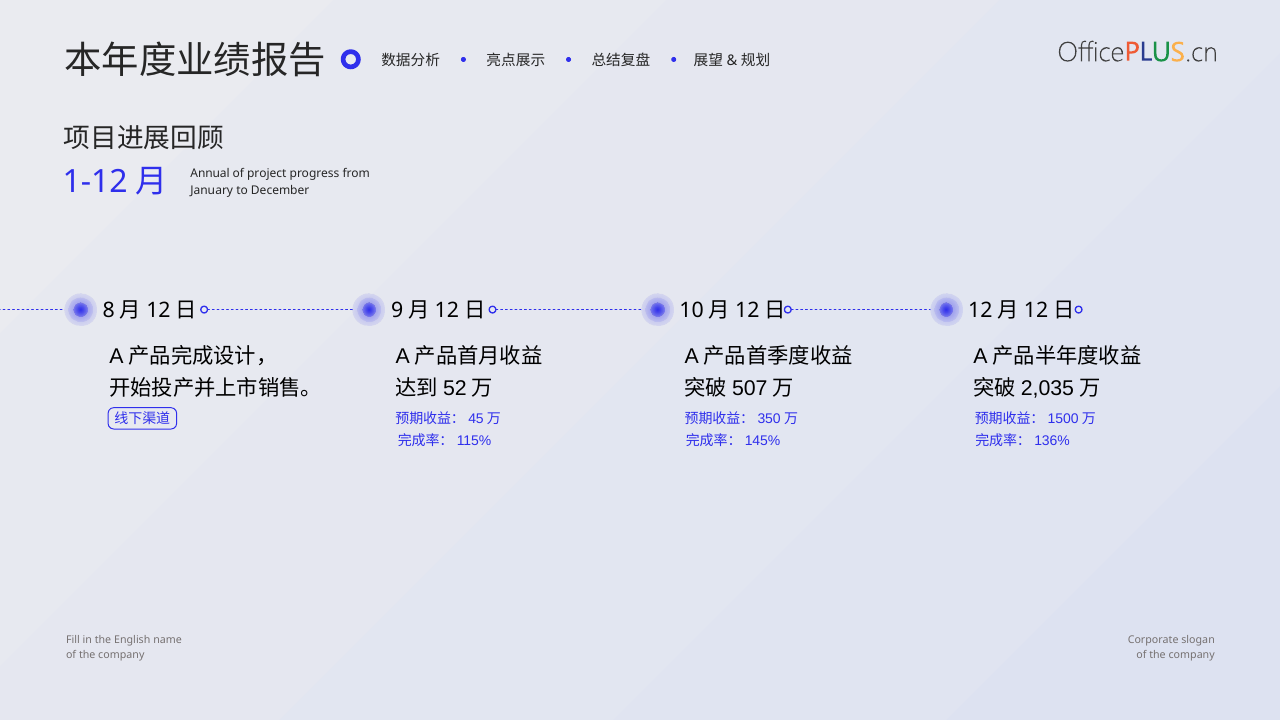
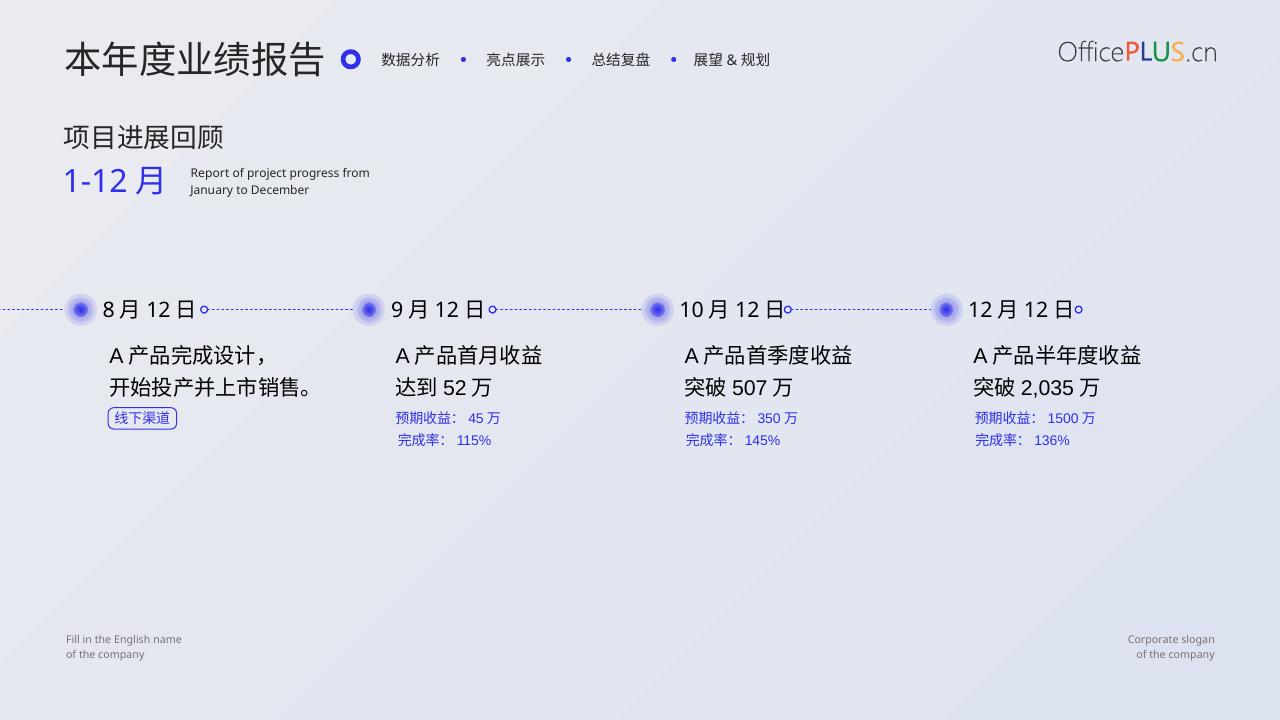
Annual: Annual -> Report
